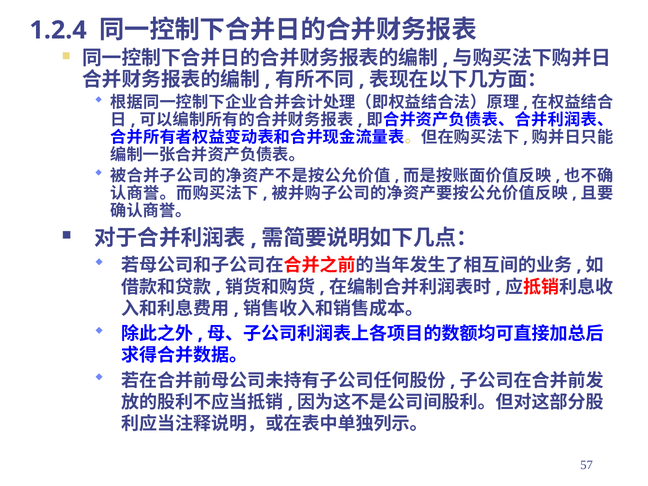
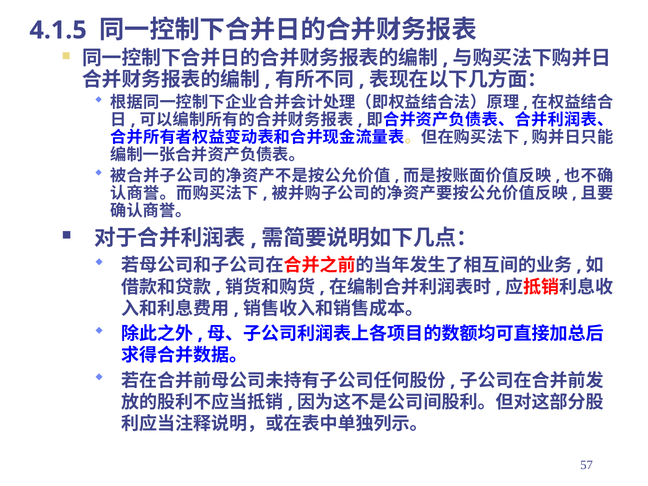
1.2.4: 1.2.4 -> 4.1.5
